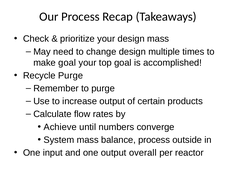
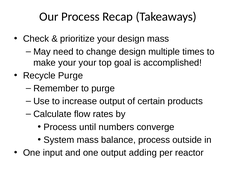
make goal: goal -> your
Achieve at (60, 127): Achieve -> Process
overall: overall -> adding
